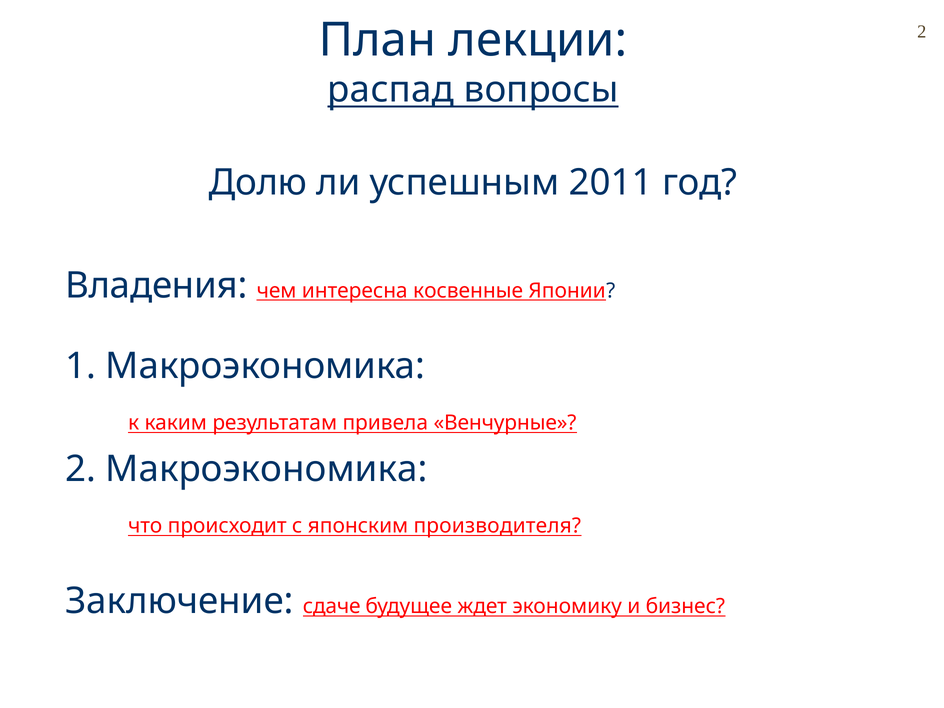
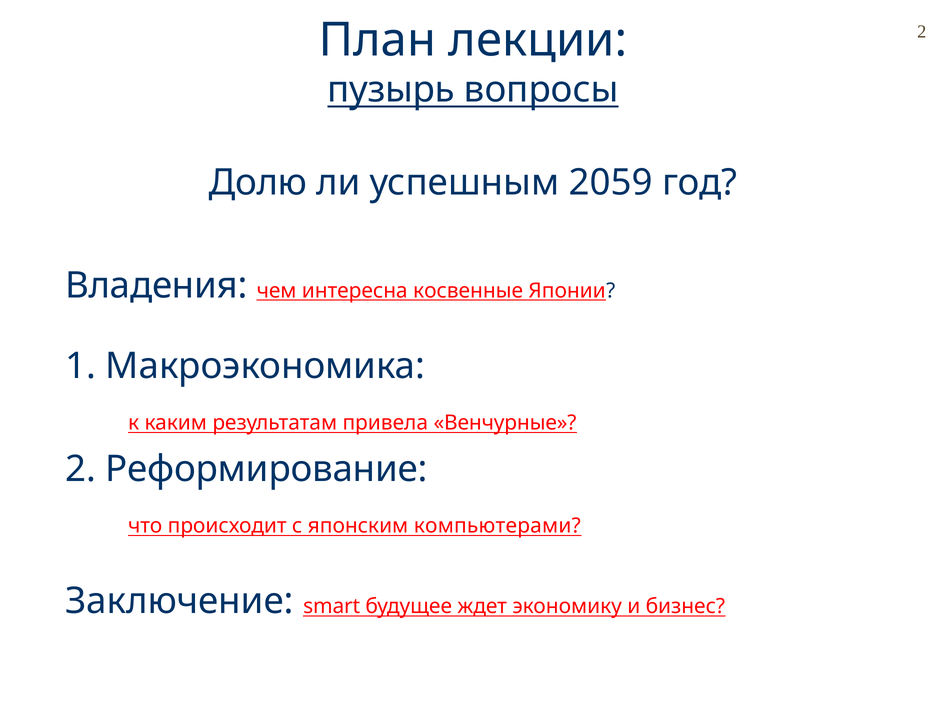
распад: распад -> пузырь
2011: 2011 -> 2059
2 Макроэкономика: Макроэкономика -> Реформирование
производителя: производителя -> компьютерами
сдаче: сдаче -> smart
